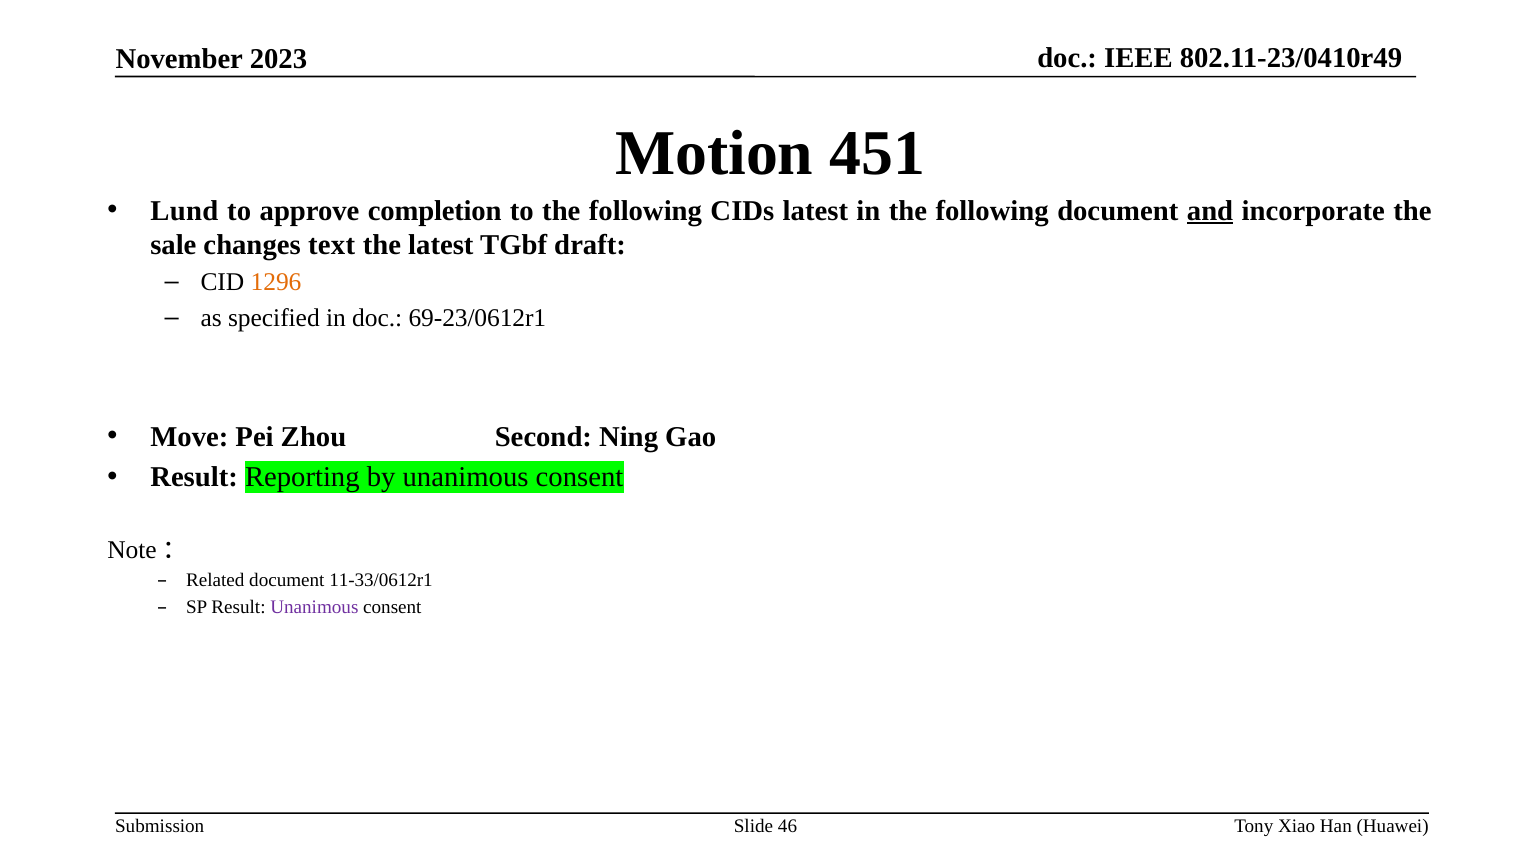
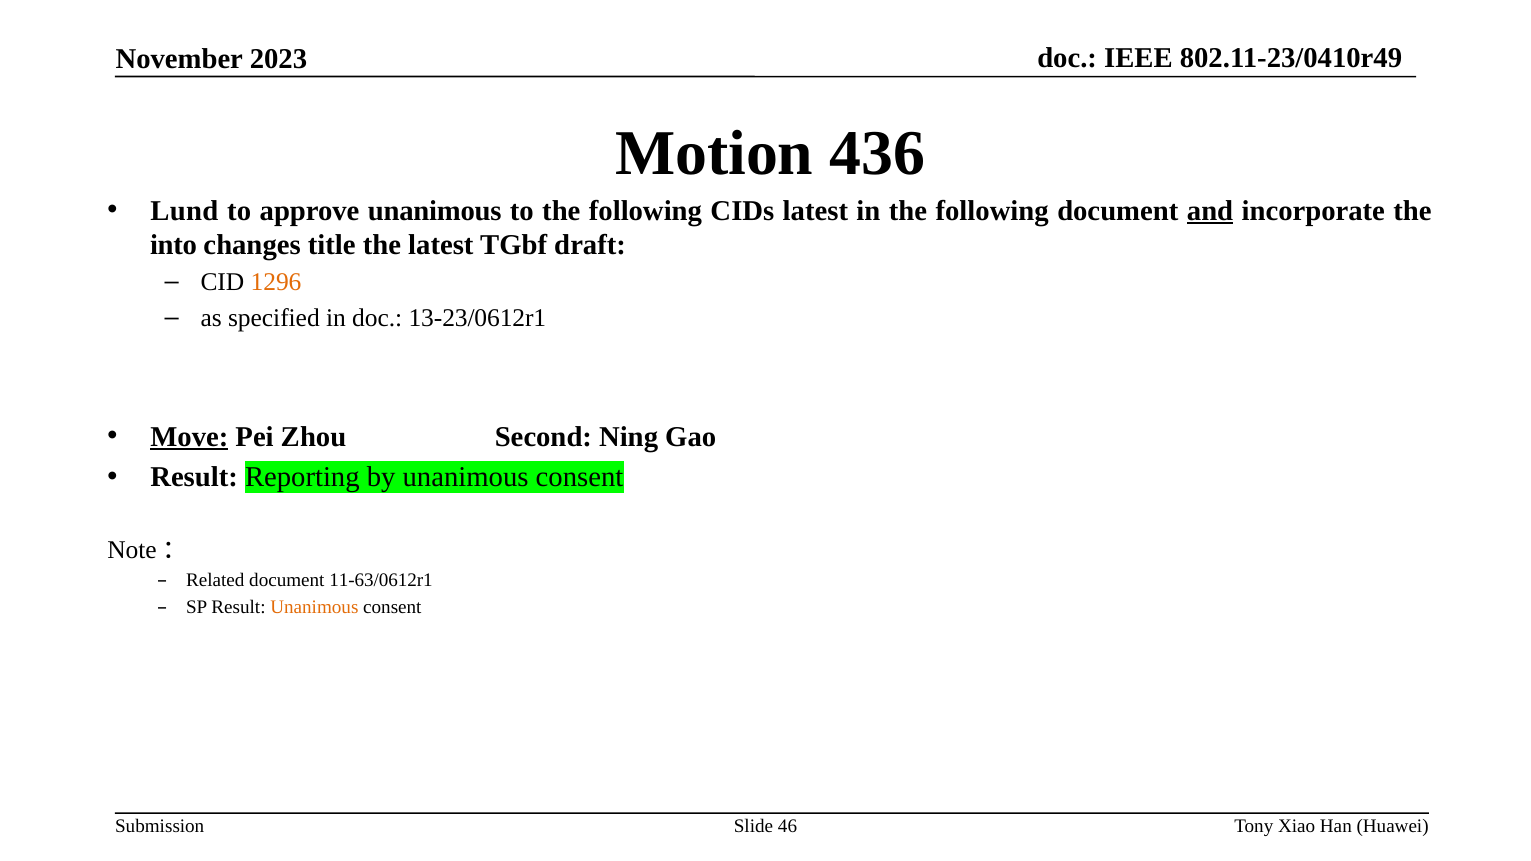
451: 451 -> 436
approve completion: completion -> unanimous
sale: sale -> into
text: text -> title
69-23/0612r1: 69-23/0612r1 -> 13-23/0612r1
Move underline: none -> present
11-33/0612r1: 11-33/0612r1 -> 11-63/0612r1
Unanimous at (314, 607) colour: purple -> orange
